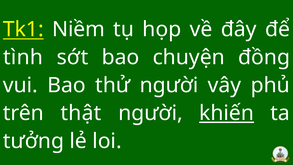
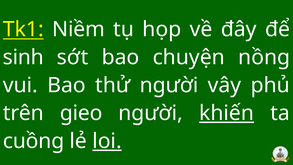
tình: tình -> sinh
đồng: đồng -> nồng
thật: thật -> gieo
tưởng: tưởng -> cuồng
loi underline: none -> present
